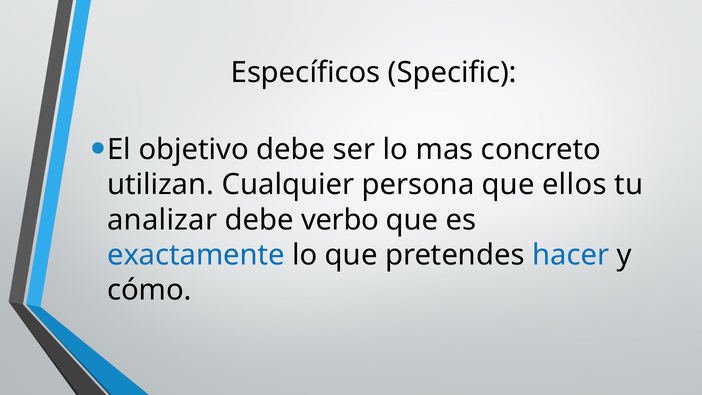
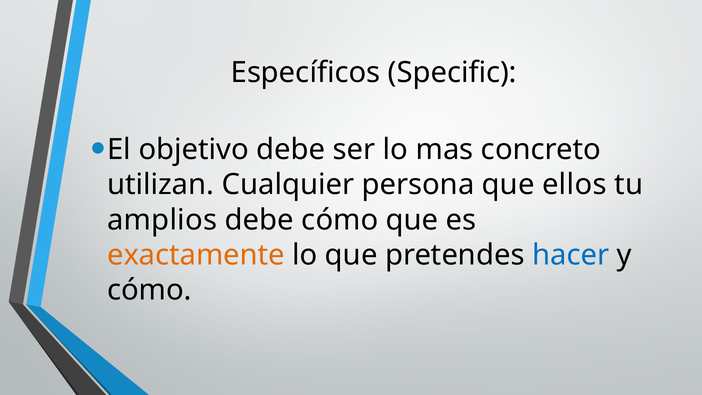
analizar: analizar -> amplios
debe verbo: verbo -> cómo
exactamente colour: blue -> orange
